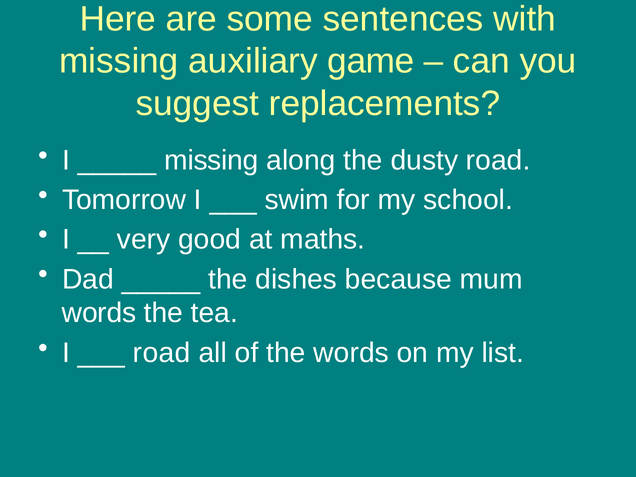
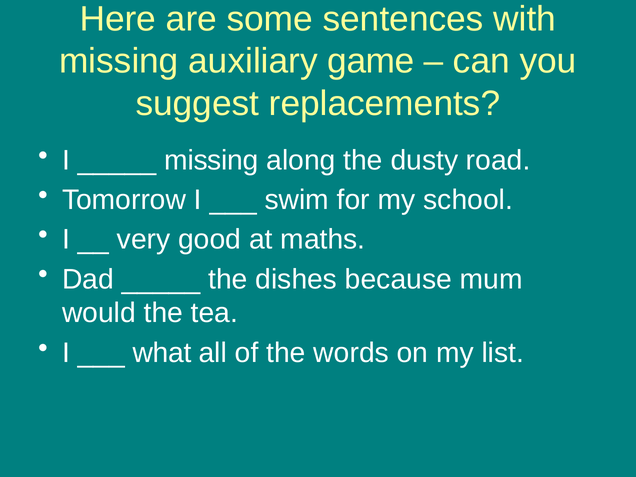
words at (99, 313): words -> would
road at (162, 353): road -> what
